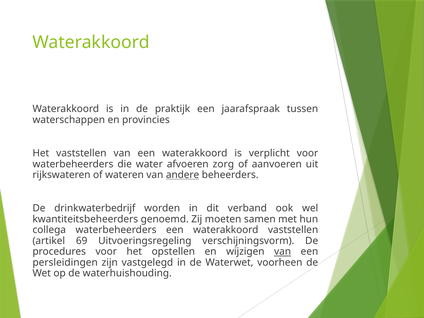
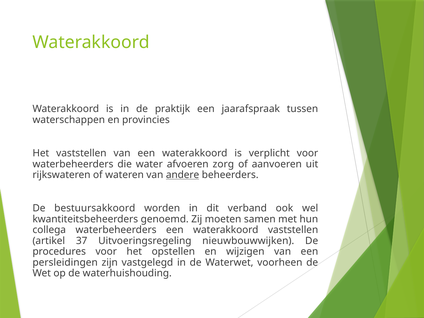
drinkwaterbedrijf: drinkwaterbedrijf -> bestuursakkoord
69: 69 -> 37
verschijningsvorm: verschijningsvorm -> nieuwbouwwijken
van at (283, 252) underline: present -> none
